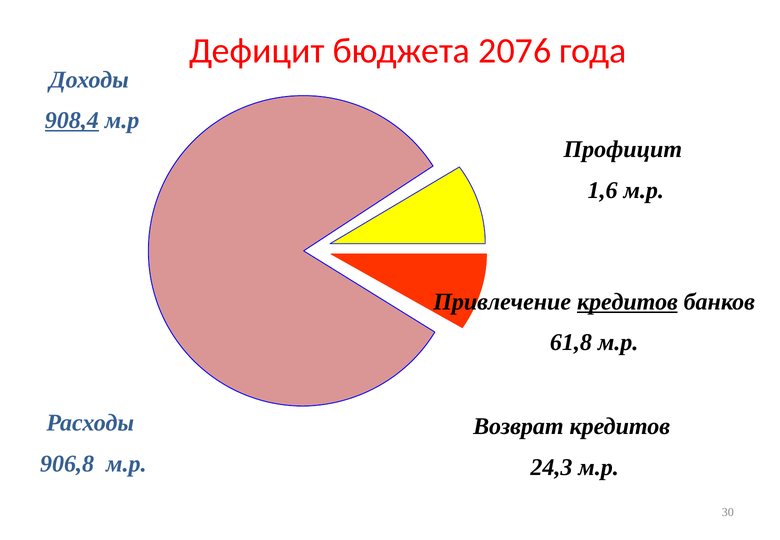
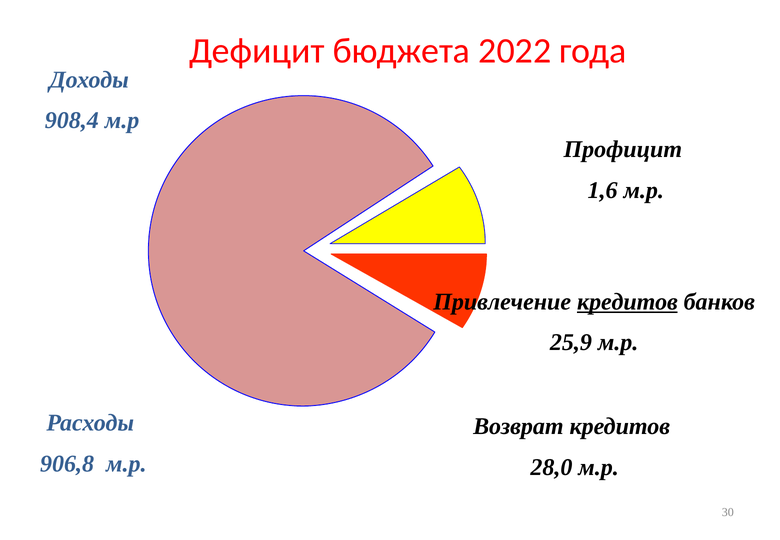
2076: 2076 -> 2022
908,4 underline: present -> none
61,8: 61,8 -> 25,9
24,3: 24,3 -> 28,0
